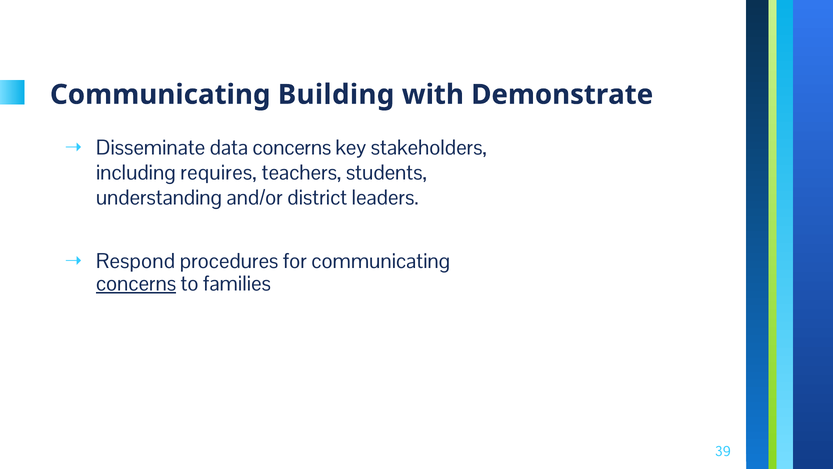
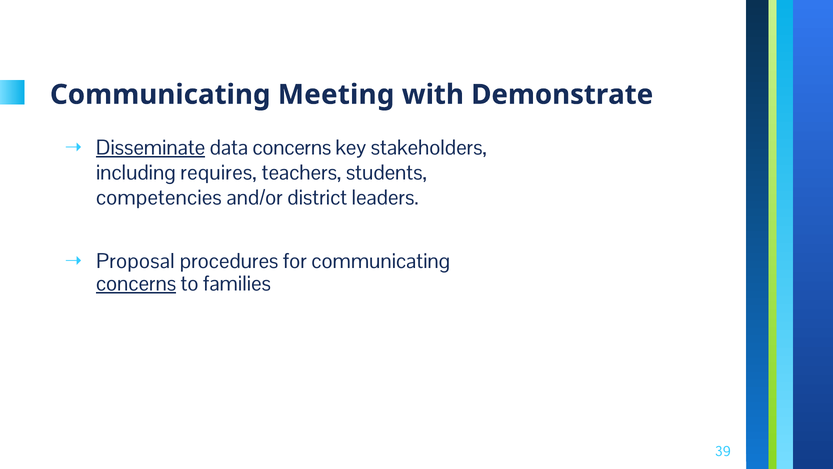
Building: Building -> Meeting
Disseminate underline: none -> present
understanding: understanding -> competencies
Respond: Respond -> Proposal
